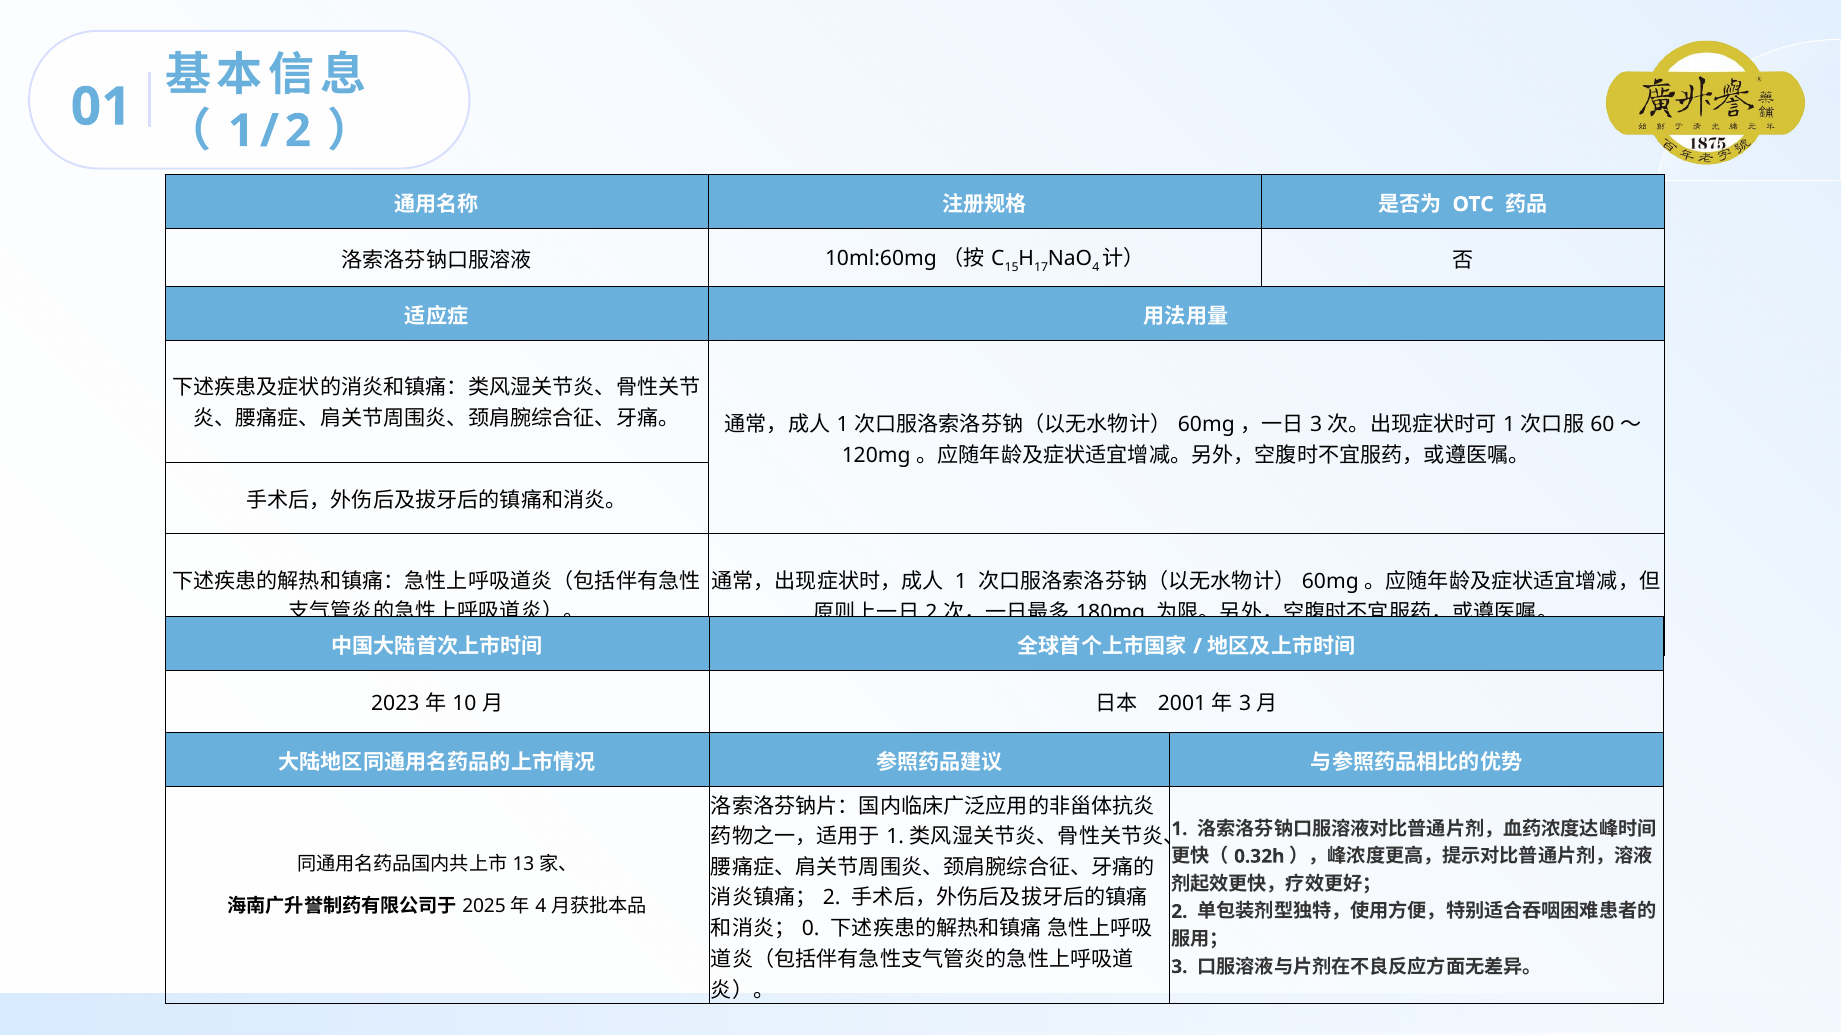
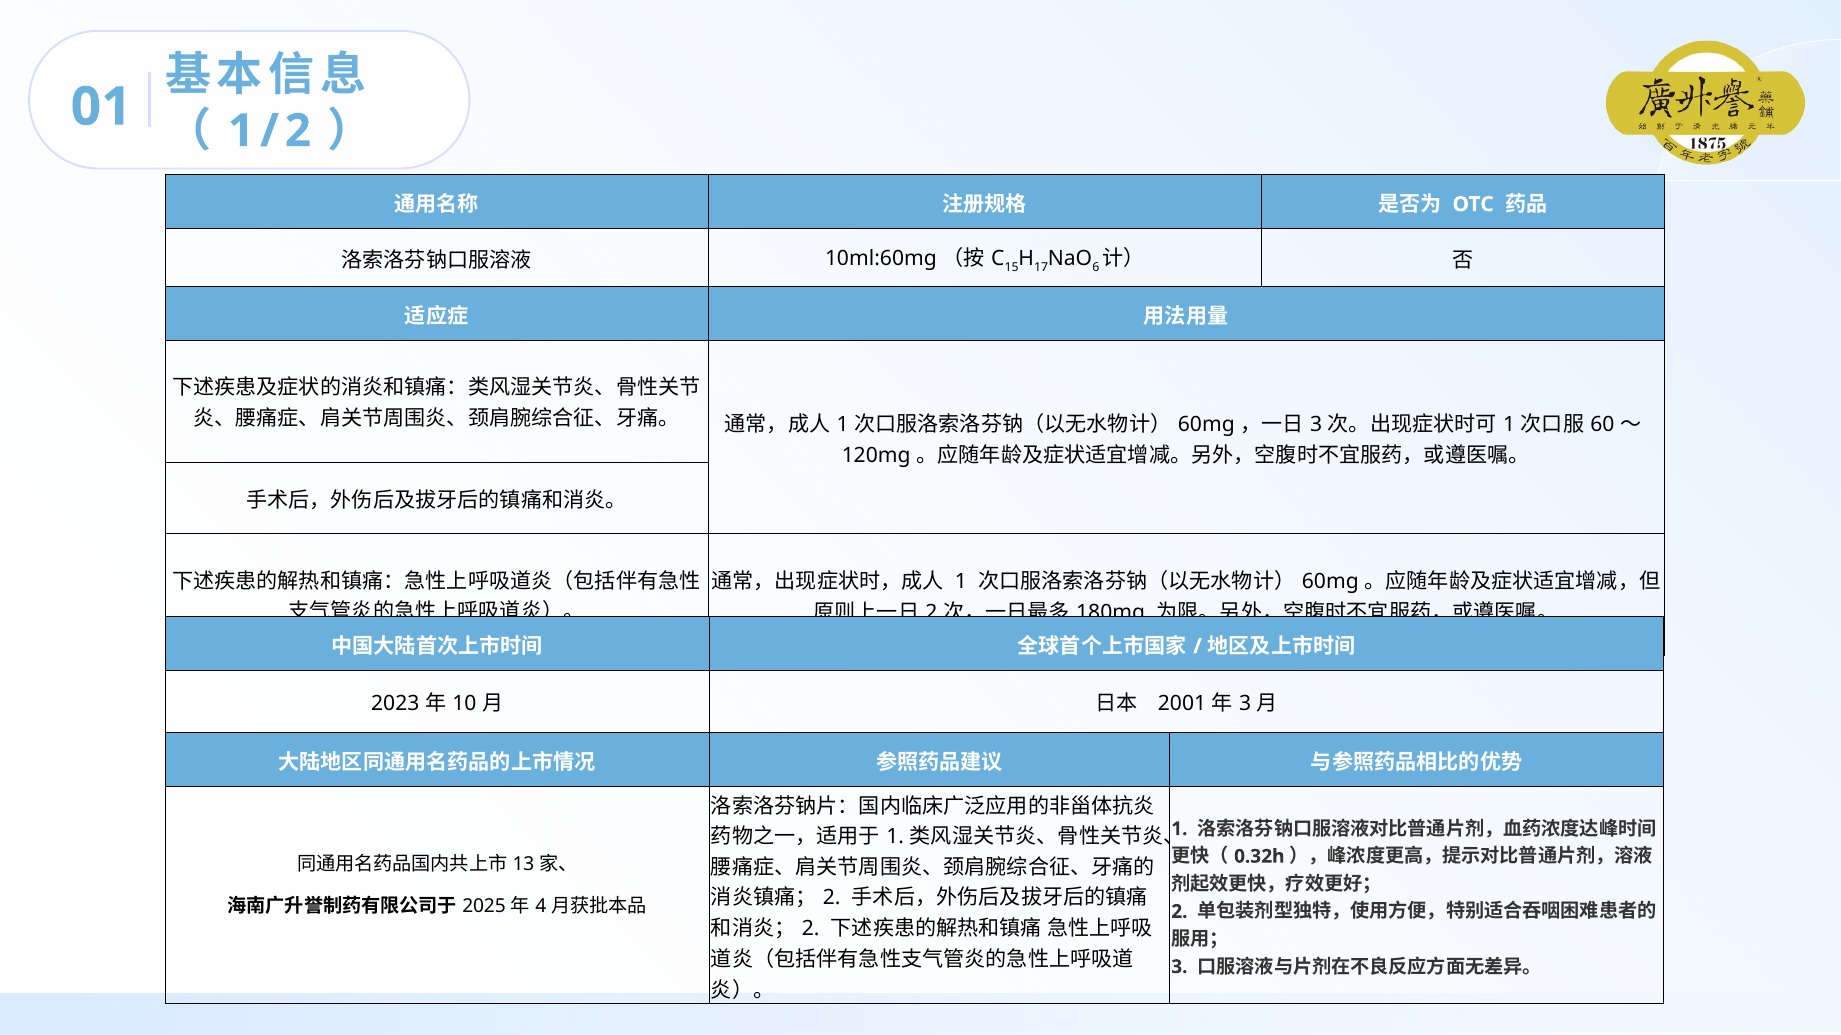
4 at (1096, 267): 4 -> 6
0 at (811, 929): 0 -> 2
